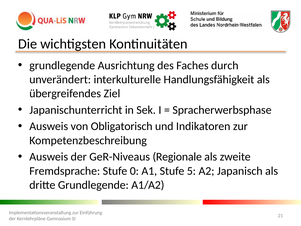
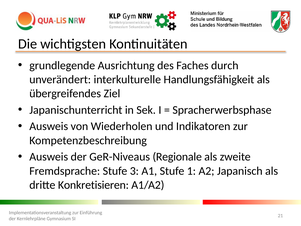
Obligatorisch: Obligatorisch -> Wiederholen
0: 0 -> 3
5: 5 -> 1
dritte Grundlegende: Grundlegende -> Konkretisieren
